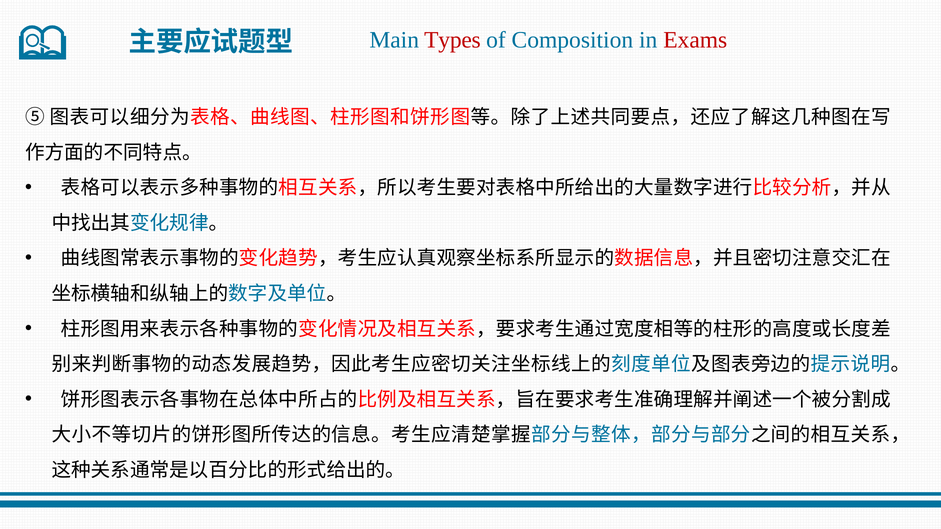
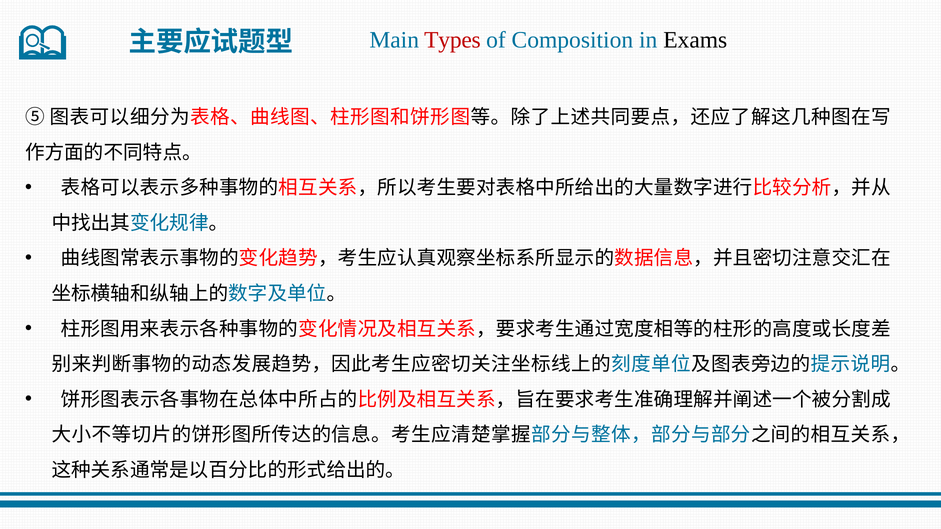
Exams colour: red -> black
